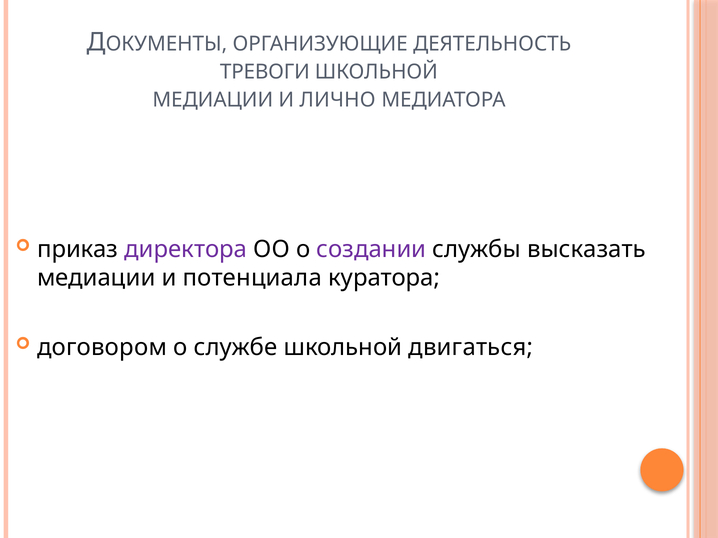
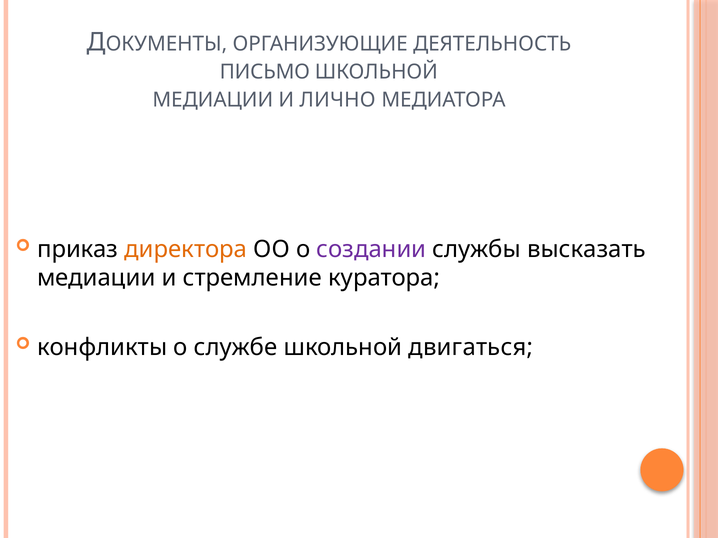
ТРЕВОГИ: ТРЕВОГИ -> ПИСЬМО
директора colour: purple -> orange
потенциала: потенциала -> стремление
договором: договором -> конфликты
